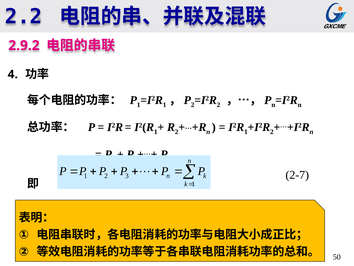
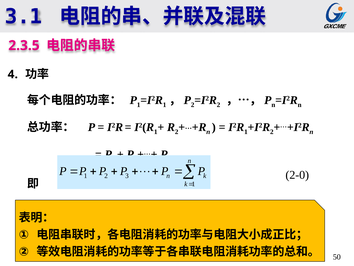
2.2: 2.2 -> 3.1
2.9.2: 2.9.2 -> 2.3.5
2-7: 2-7 -> 2-0
